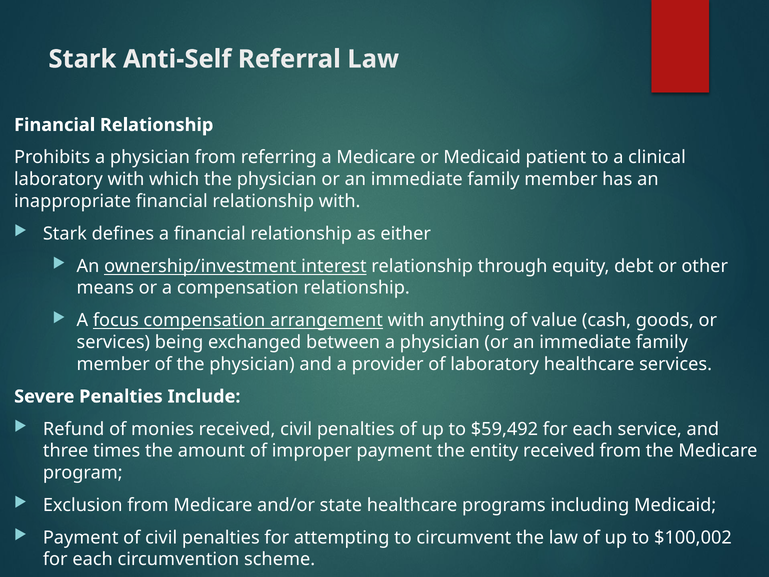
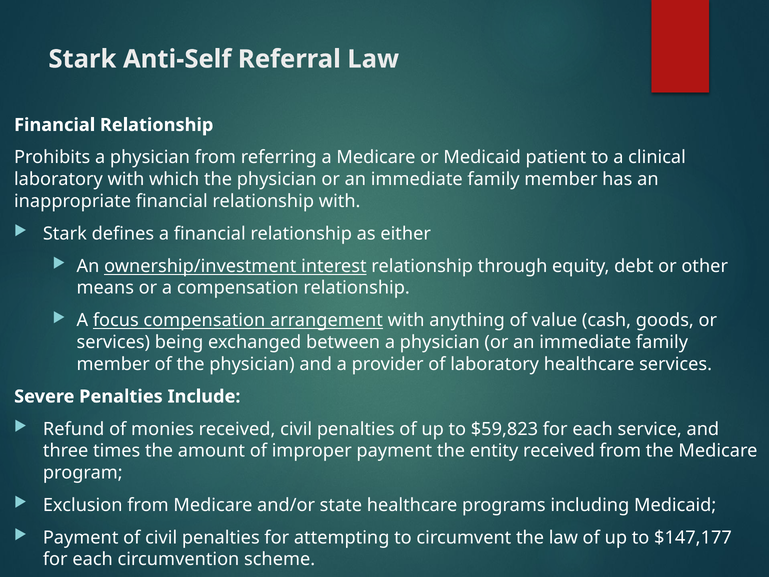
$59,492: $59,492 -> $59,823
$100,002: $100,002 -> $147,177
